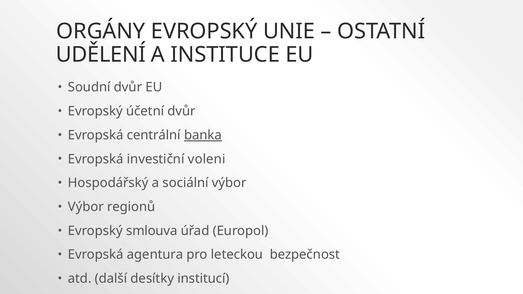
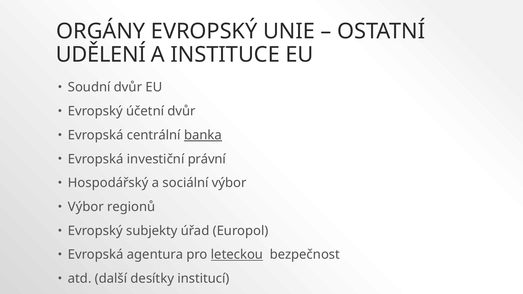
voleni: voleni -> právní
smlouva: smlouva -> subjekty
leteckou underline: none -> present
